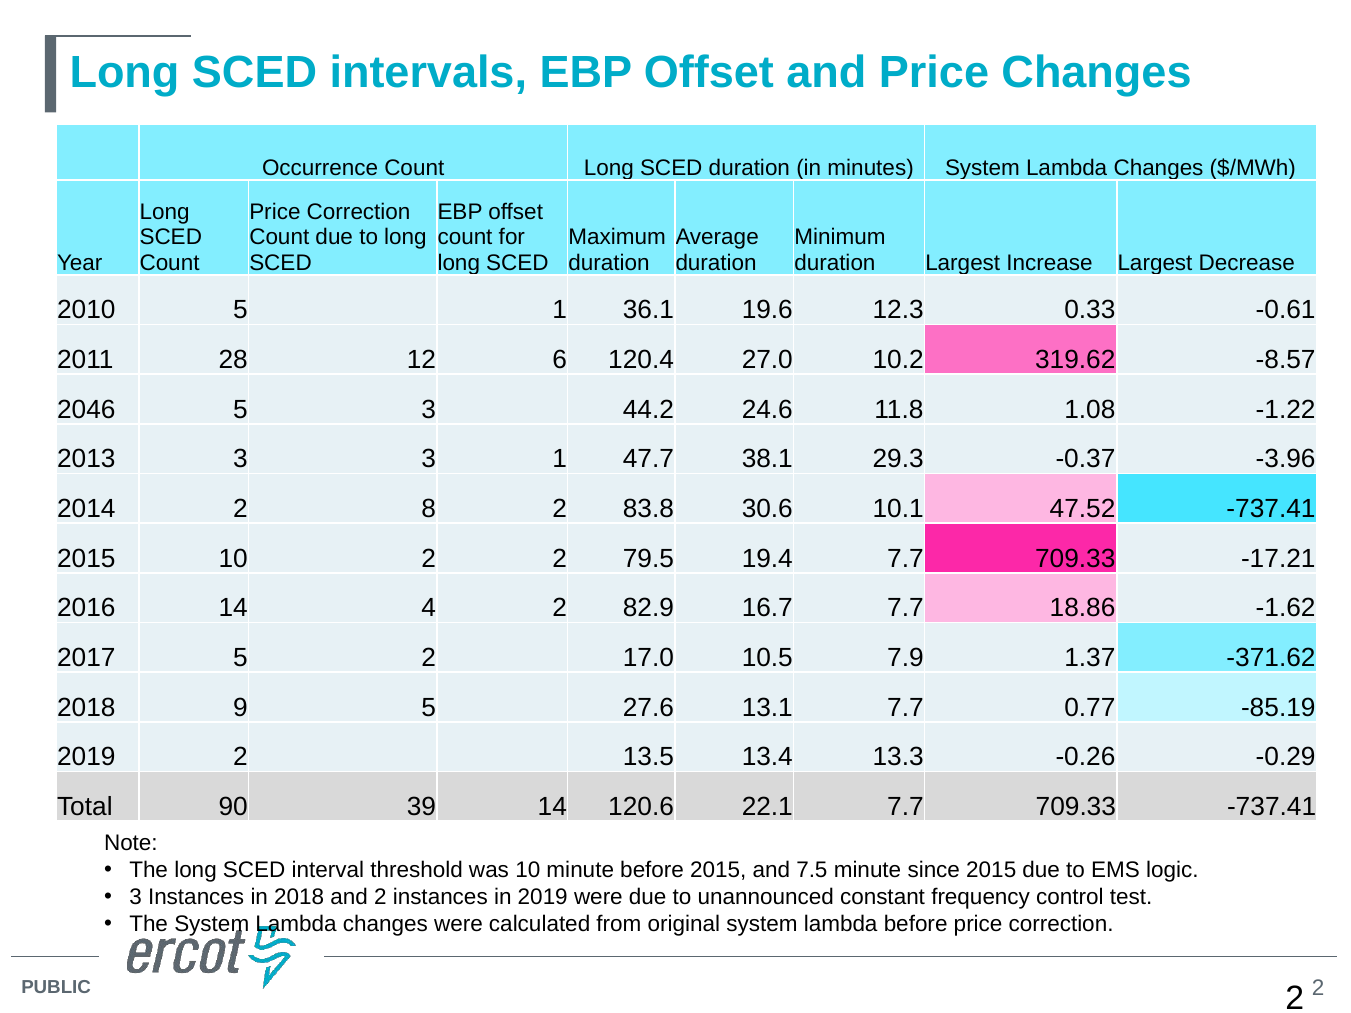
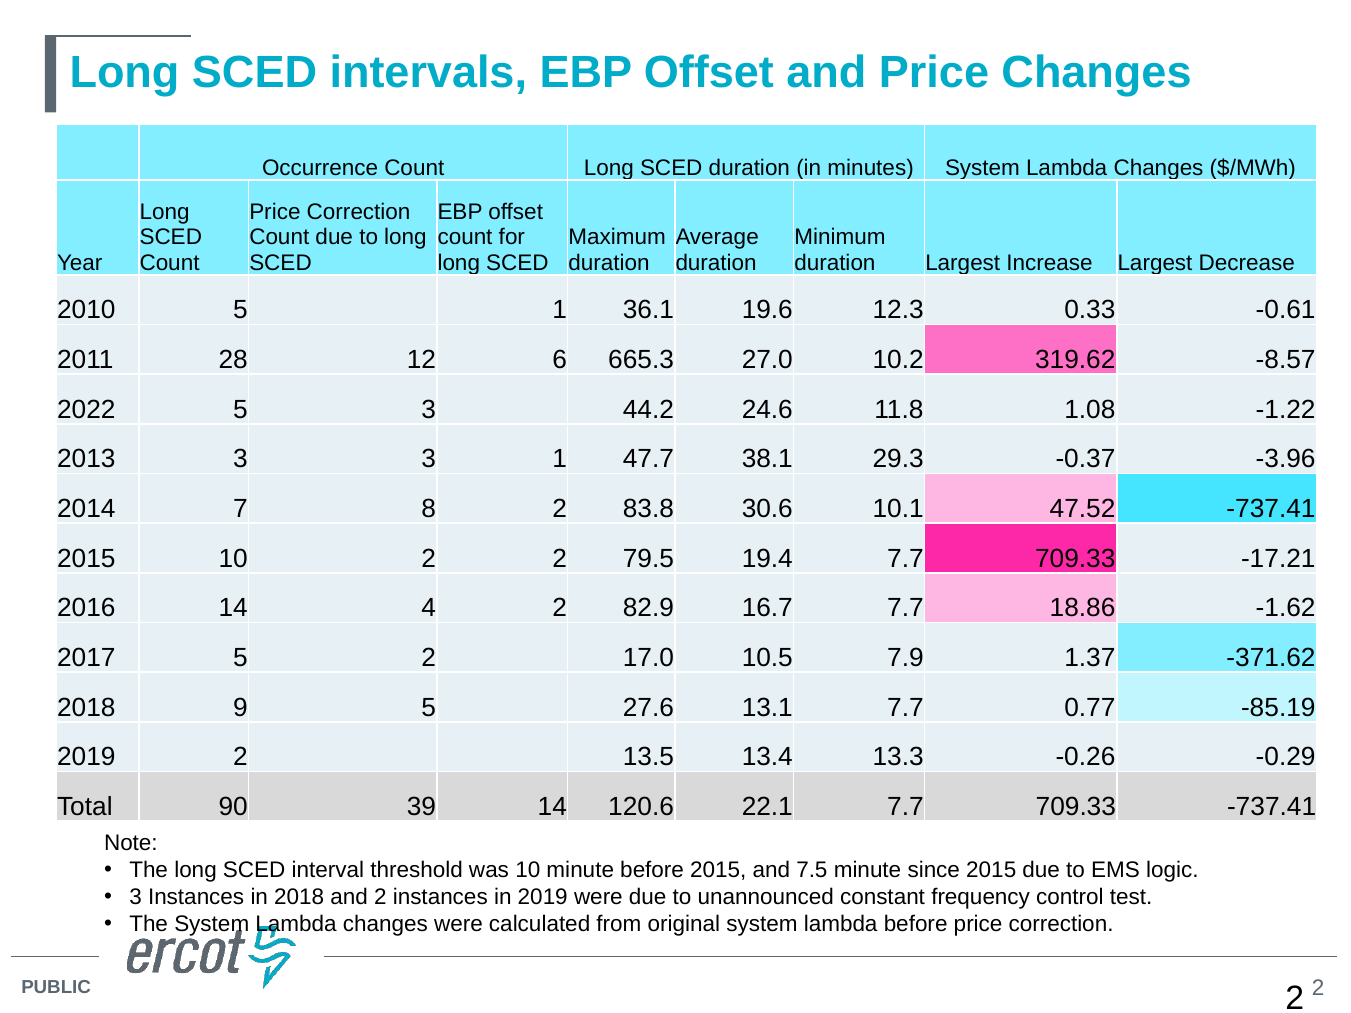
120.4: 120.4 -> 665.3
2046: 2046 -> 2022
2014 2: 2 -> 7
